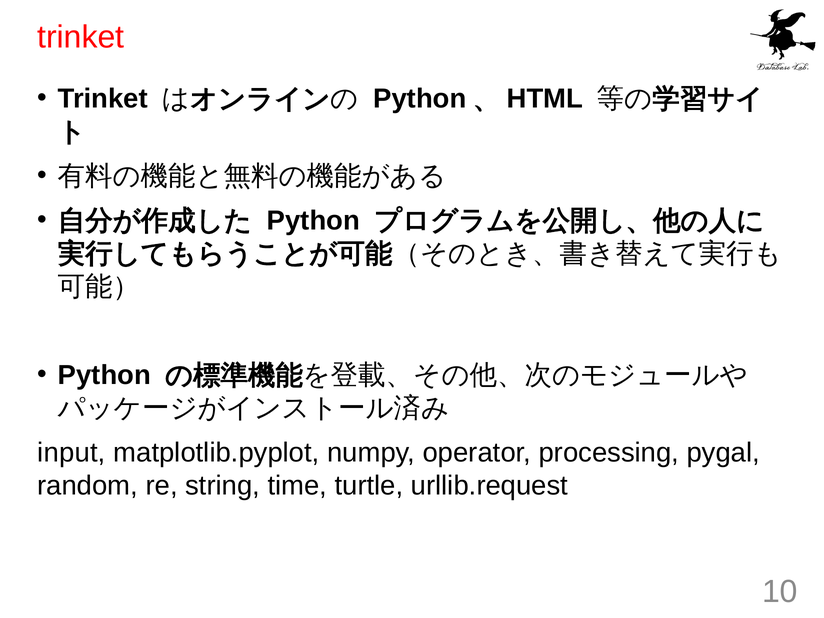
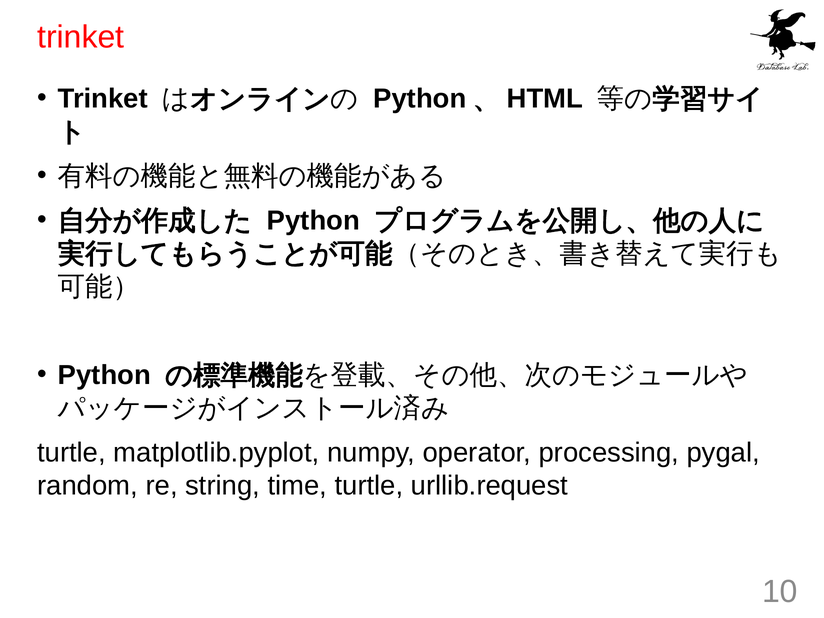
input at (71, 453): input -> turtle
